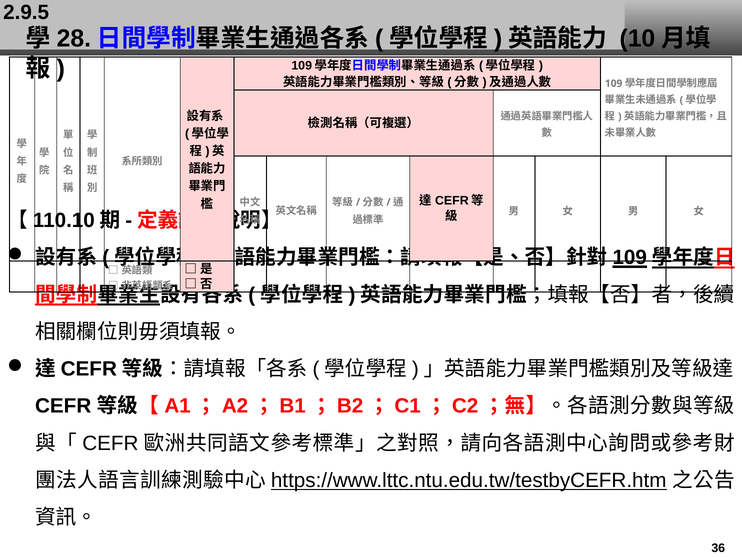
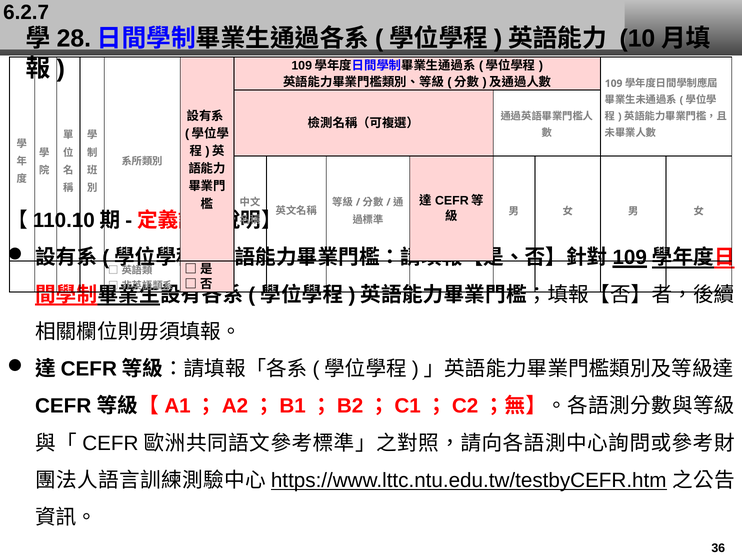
2.9.5: 2.9.5 -> 6.2.7
